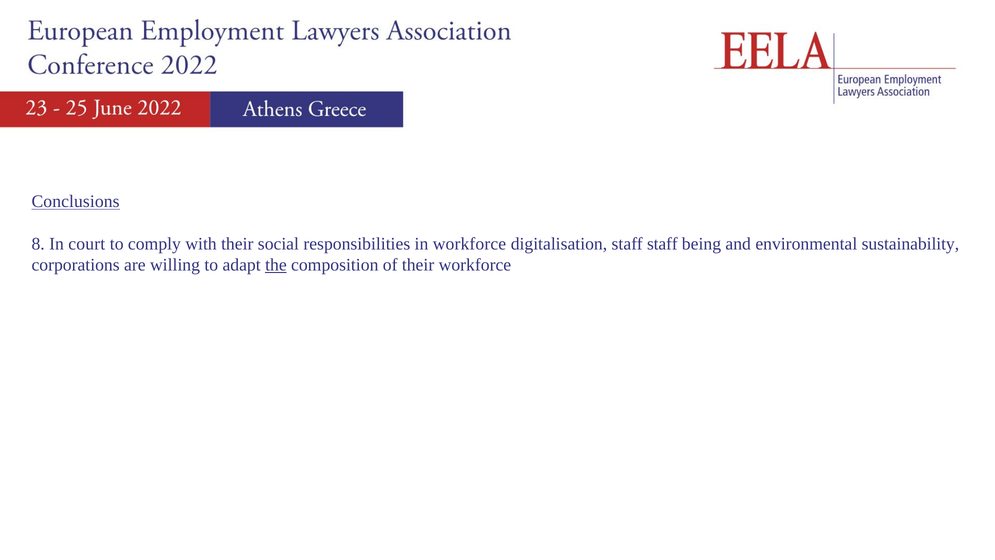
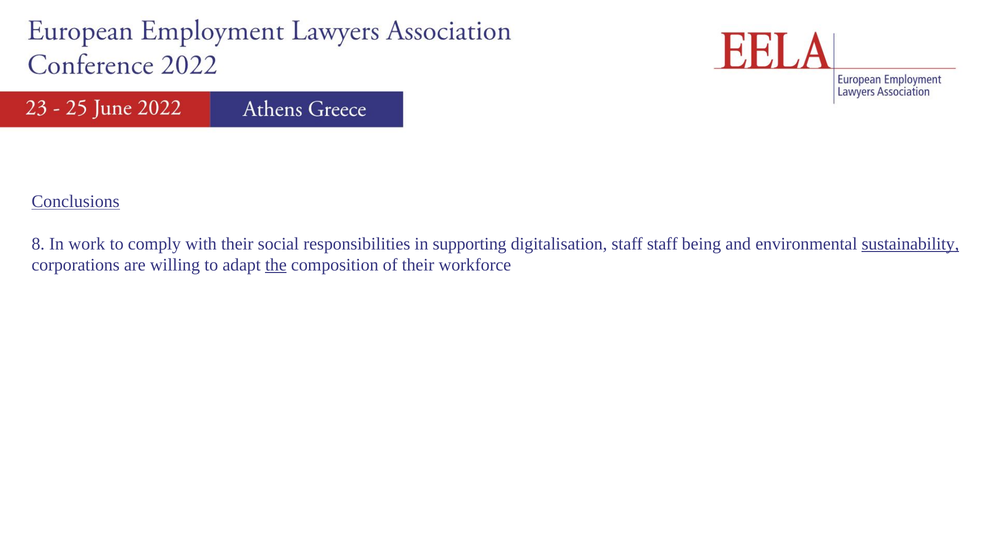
court: court -> work
in workforce: workforce -> supporting
sustainability underline: none -> present
